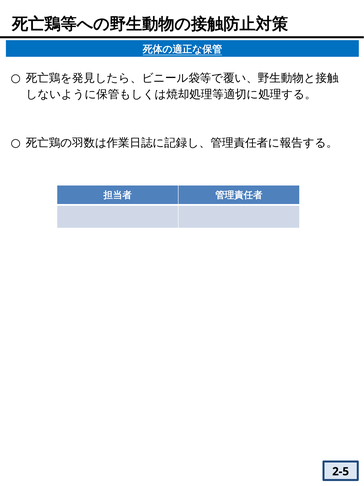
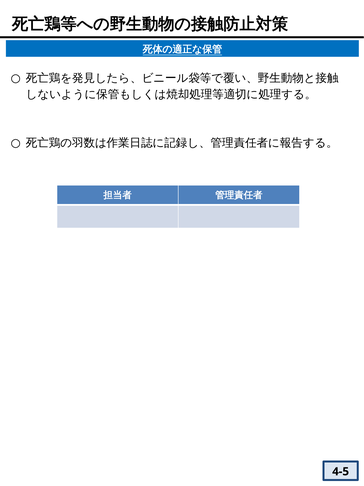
2-5: 2-5 -> 4-5
